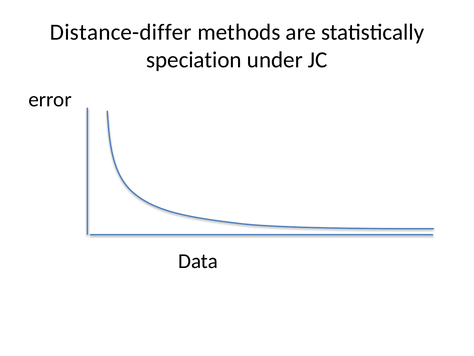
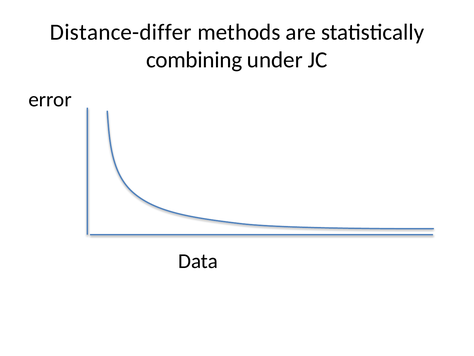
speciation: speciation -> combining
